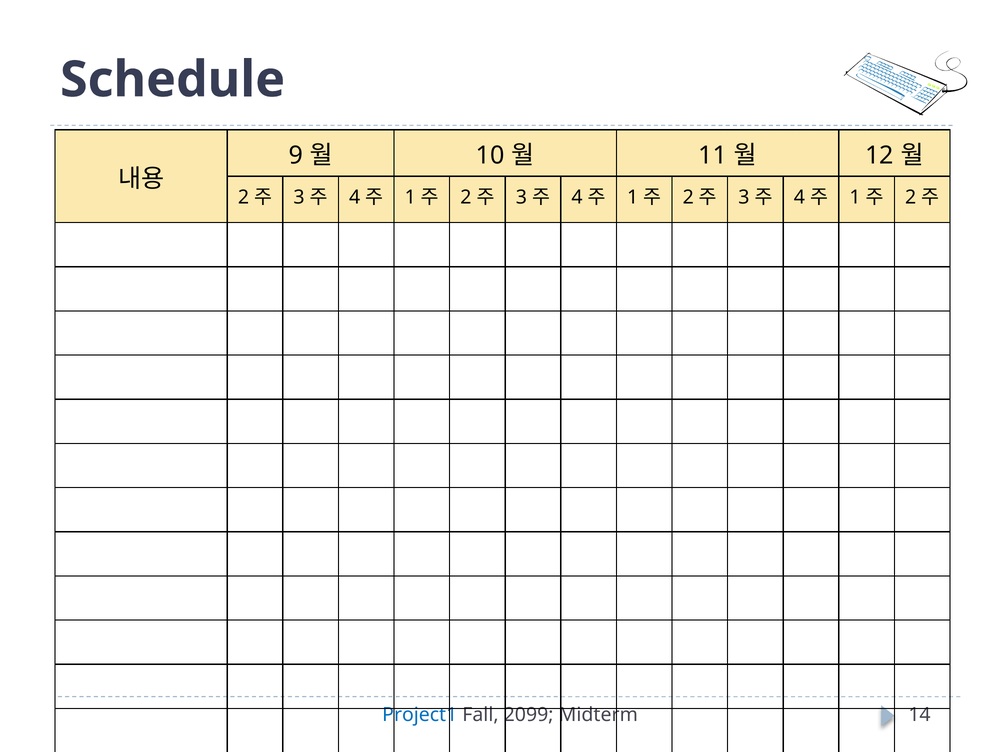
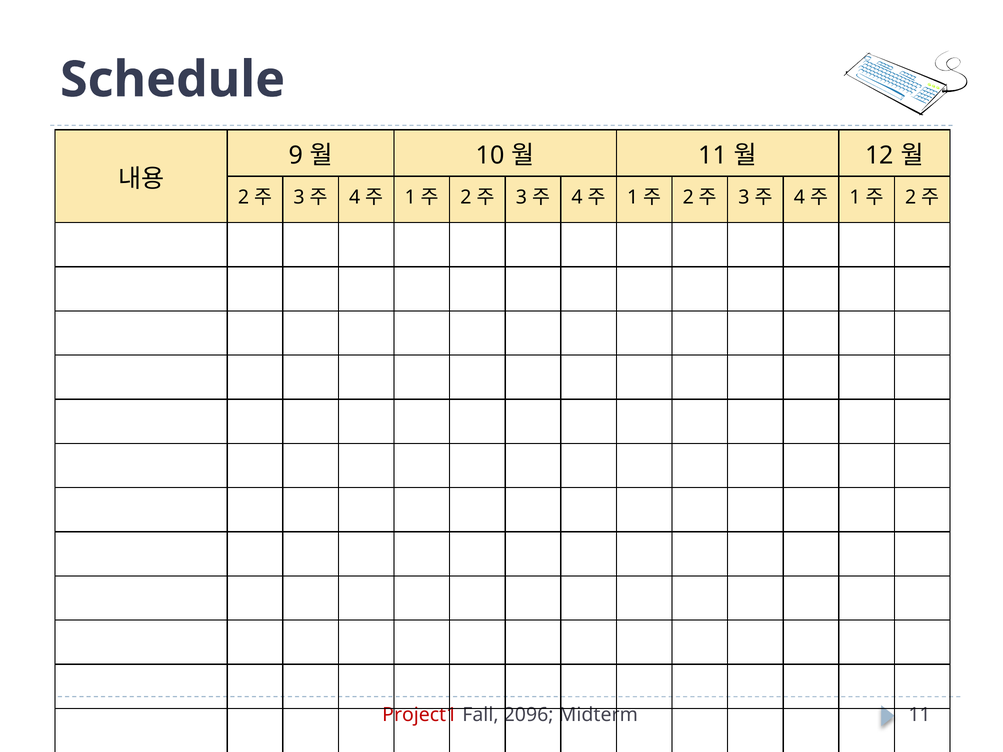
Project1 colour: blue -> red
2099: 2099 -> 2096
Midterm 14: 14 -> 11
